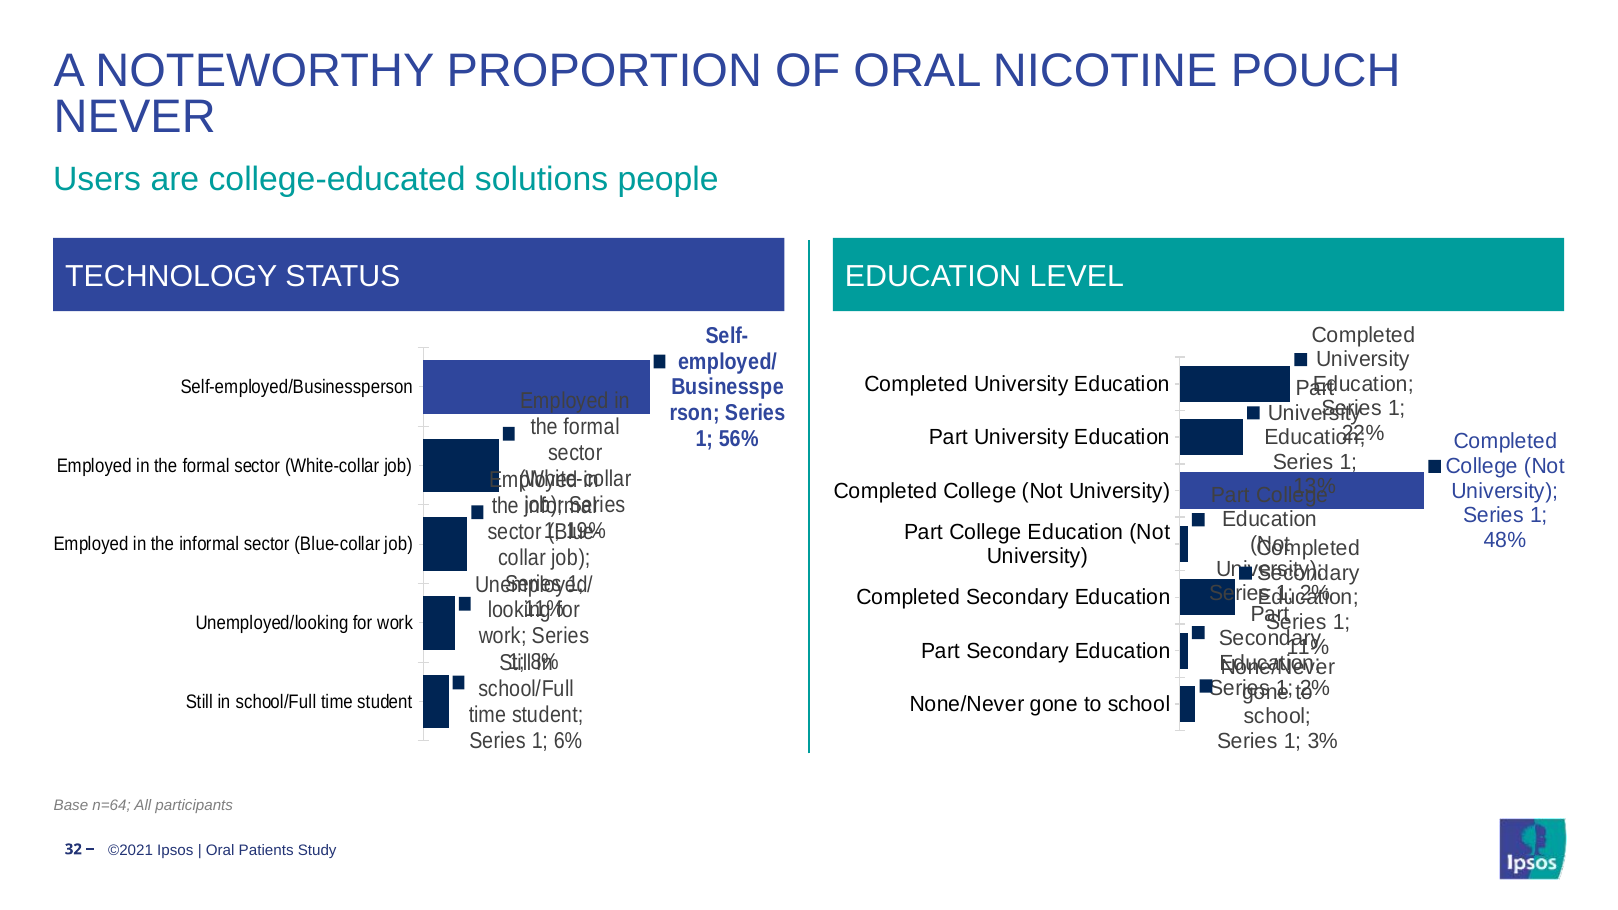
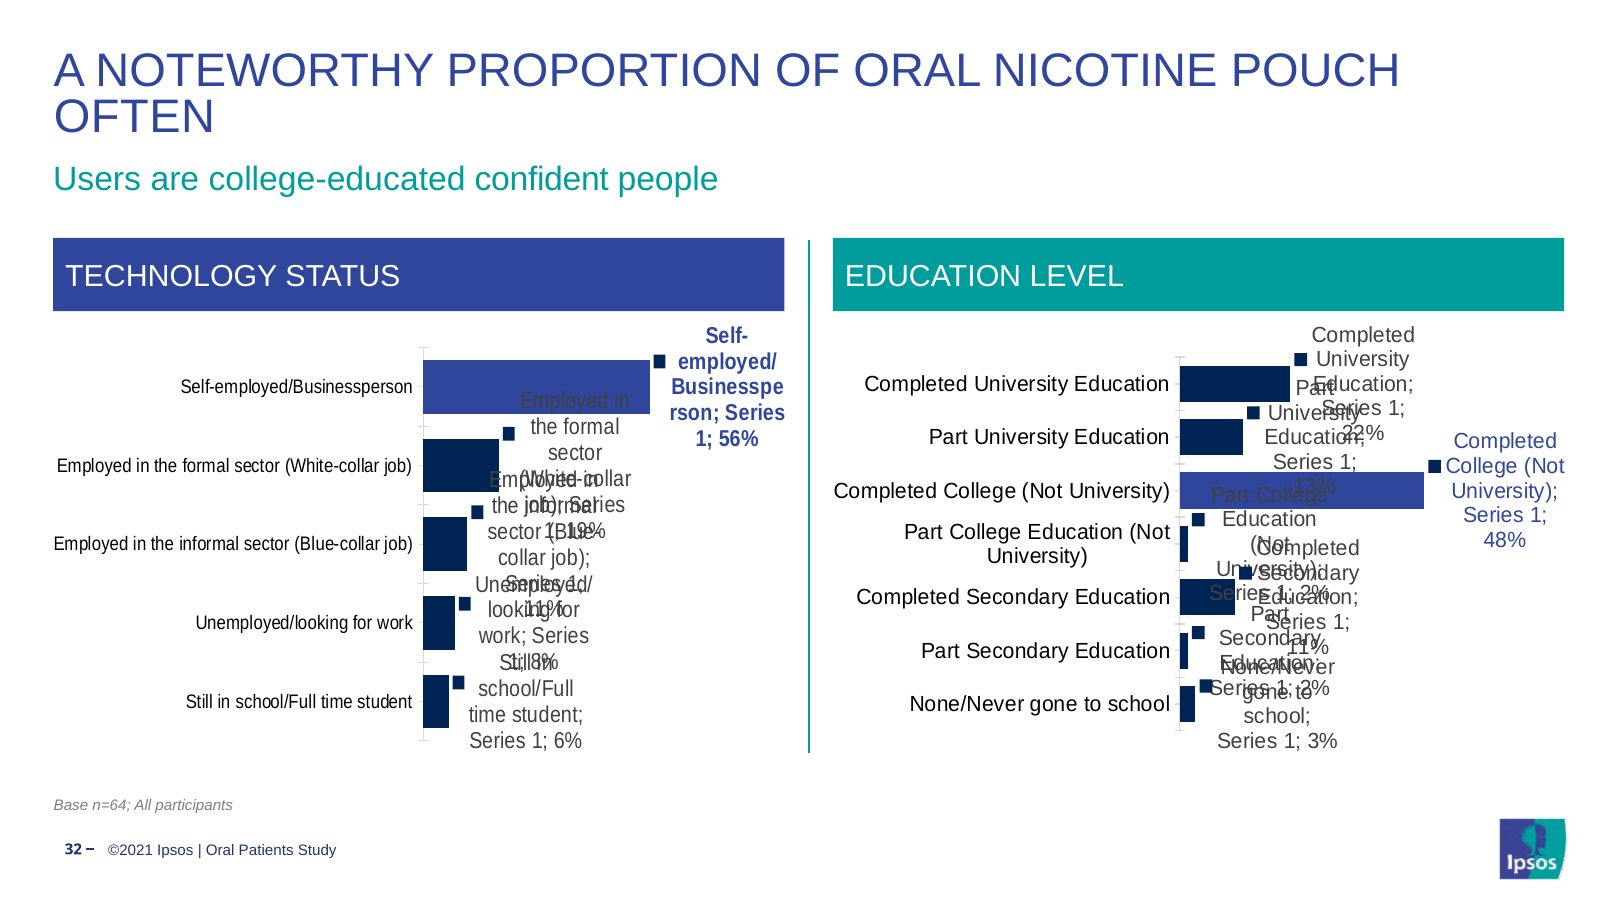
NEVER: NEVER -> OFTEN
solutions: solutions -> confident
